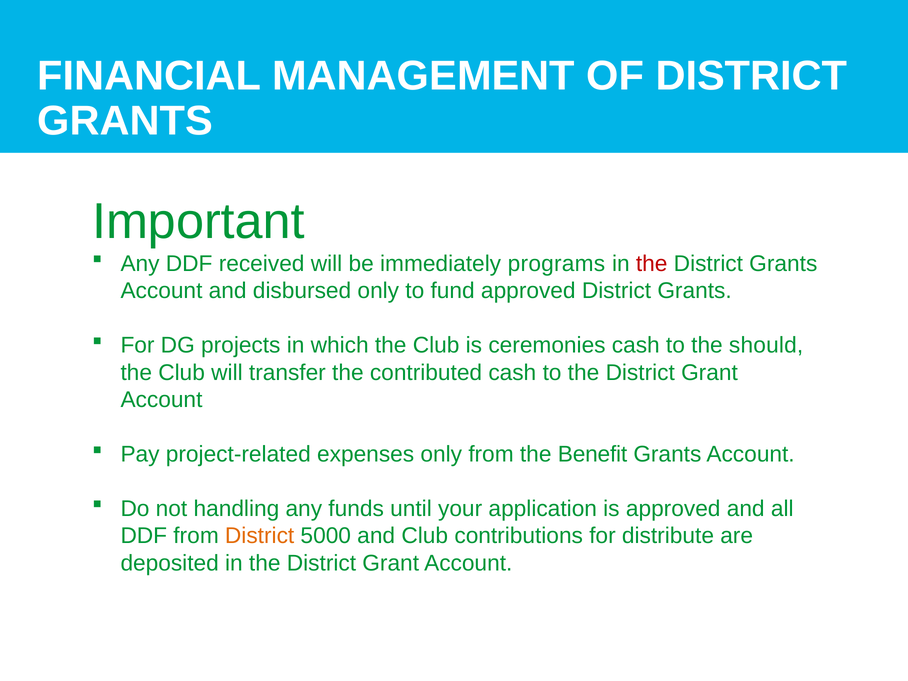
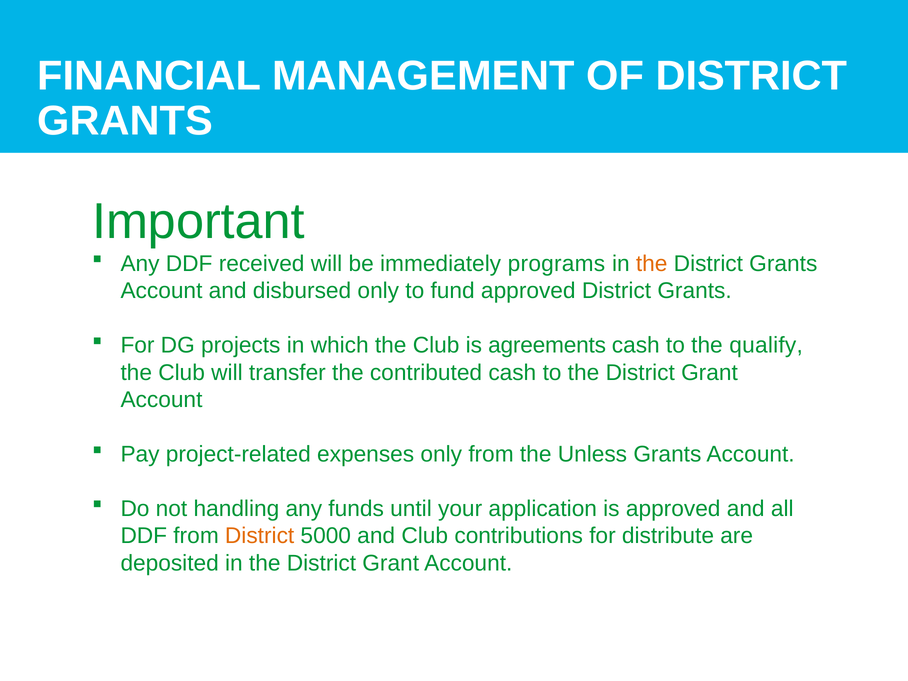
the at (652, 264) colour: red -> orange
ceremonies: ceremonies -> agreements
should: should -> qualify
Benefit: Benefit -> Unless
